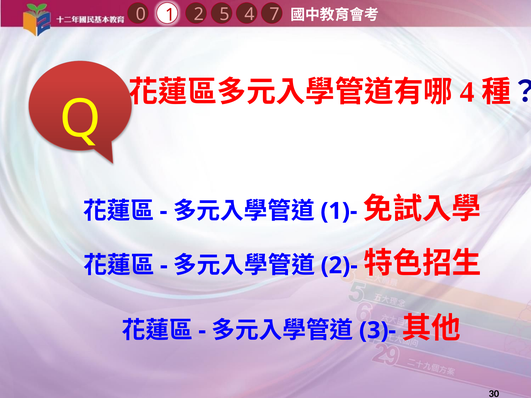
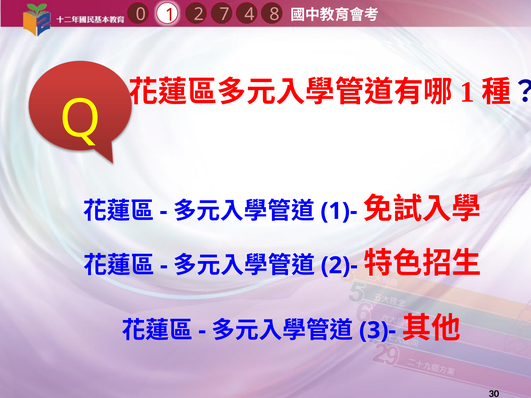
7: 7 -> 8
5: 5 -> 7
4 at (467, 92): 4 -> 1
